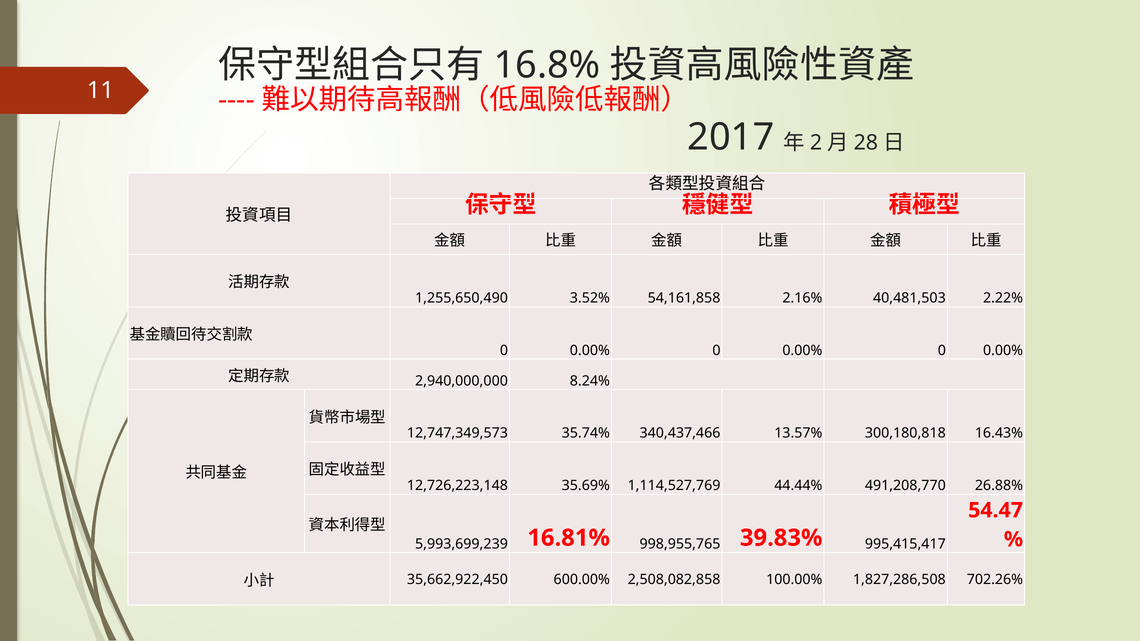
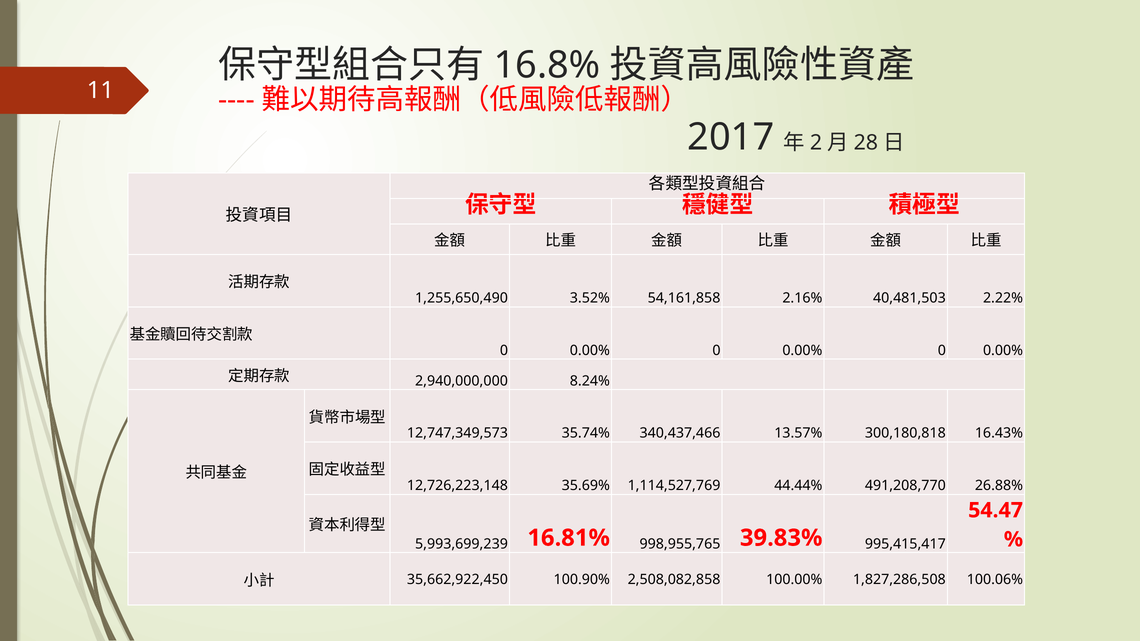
600.00%: 600.00% -> 100.90%
702.26%: 702.26% -> 100.06%
